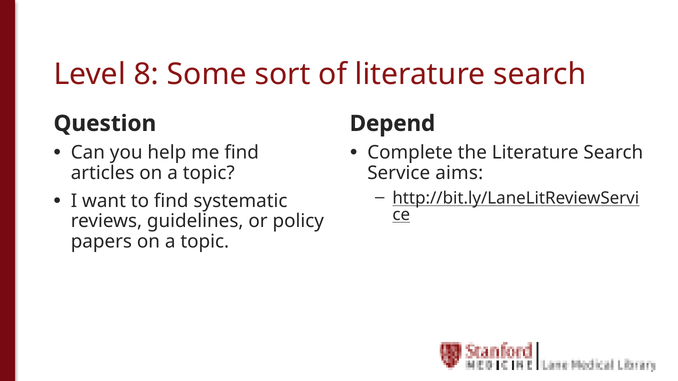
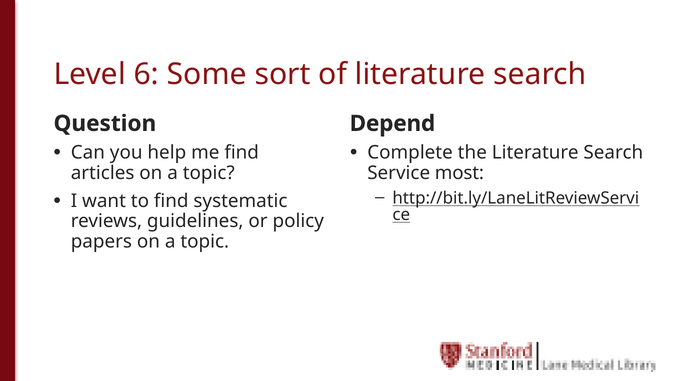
8: 8 -> 6
aims: aims -> most
